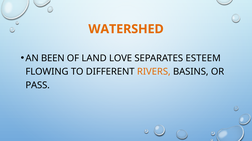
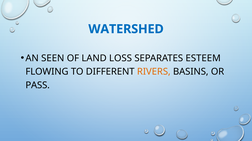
WATERSHED colour: orange -> blue
BEEN: BEEN -> SEEN
LOVE: LOVE -> LOSS
